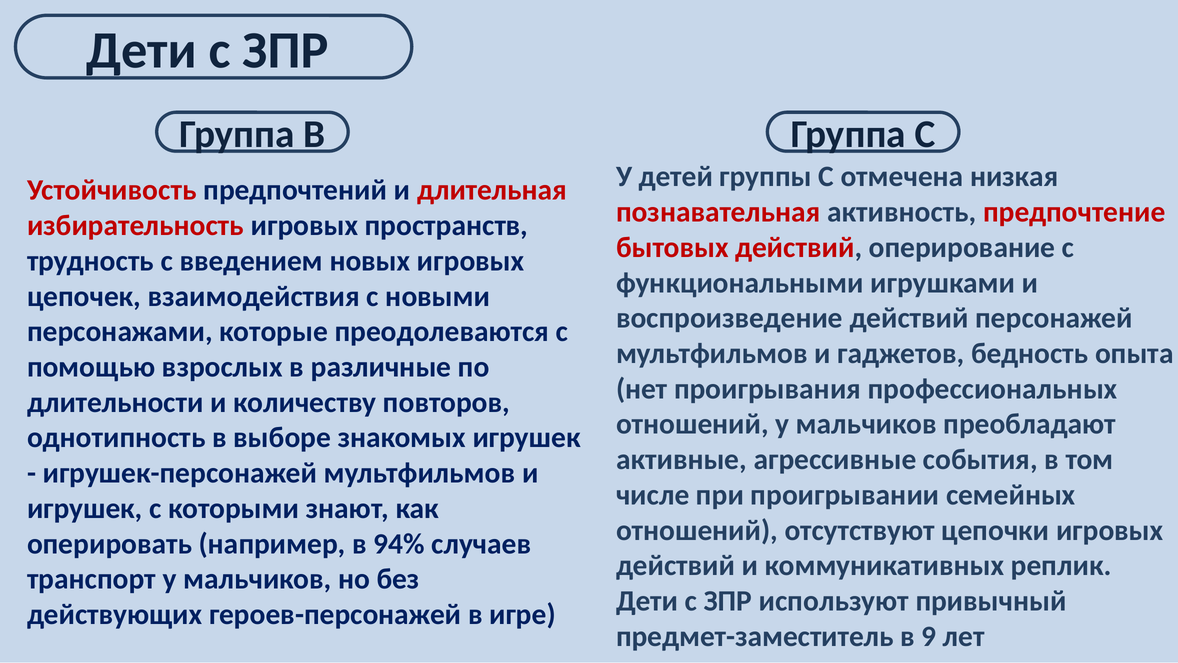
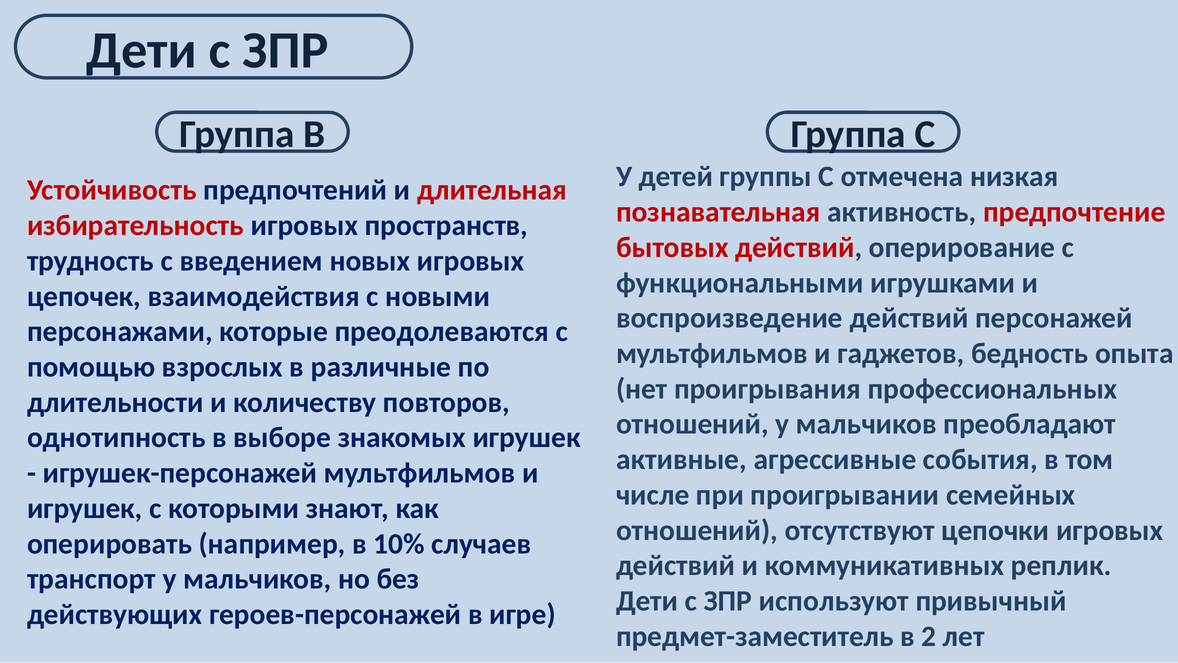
94%: 94% -> 10%
9: 9 -> 2
